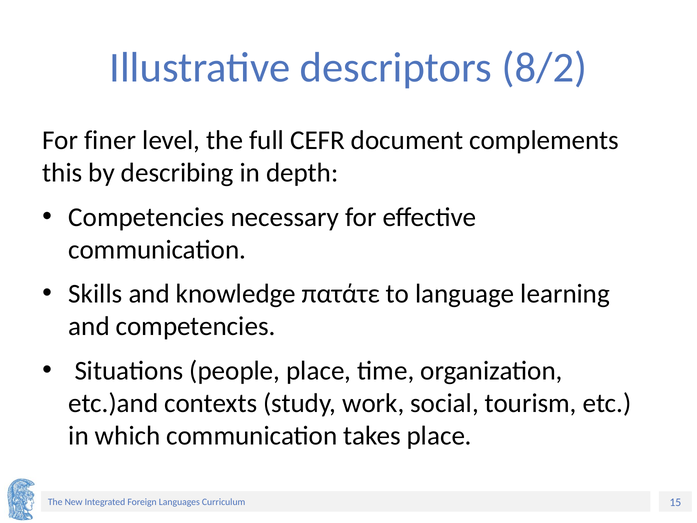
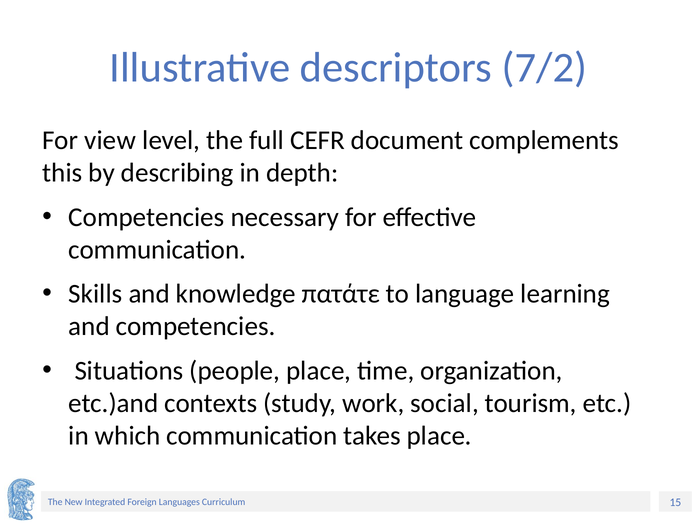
8/2: 8/2 -> 7/2
finer: finer -> view
